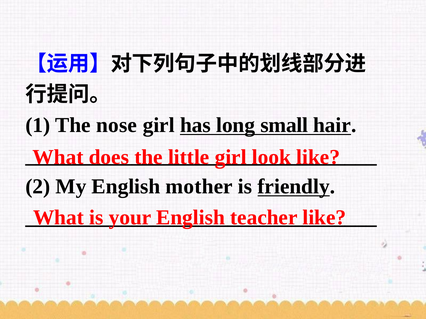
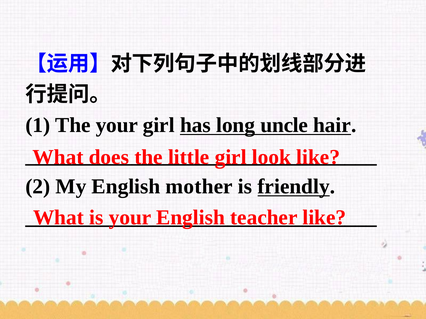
The nose: nose -> your
small: small -> uncle
